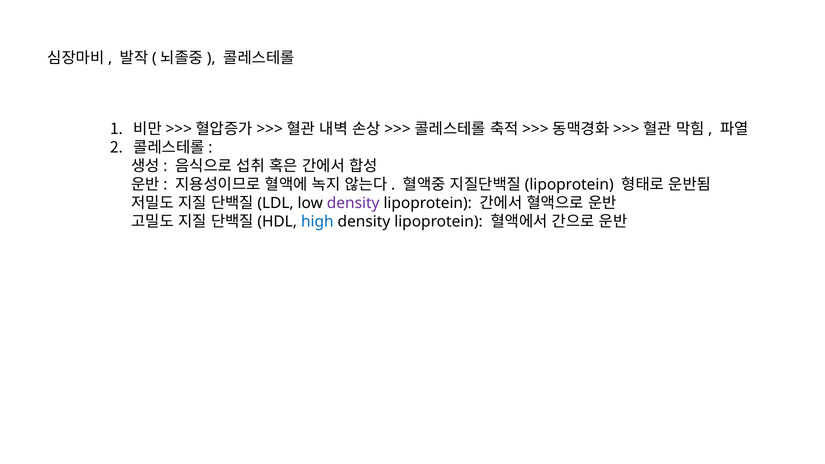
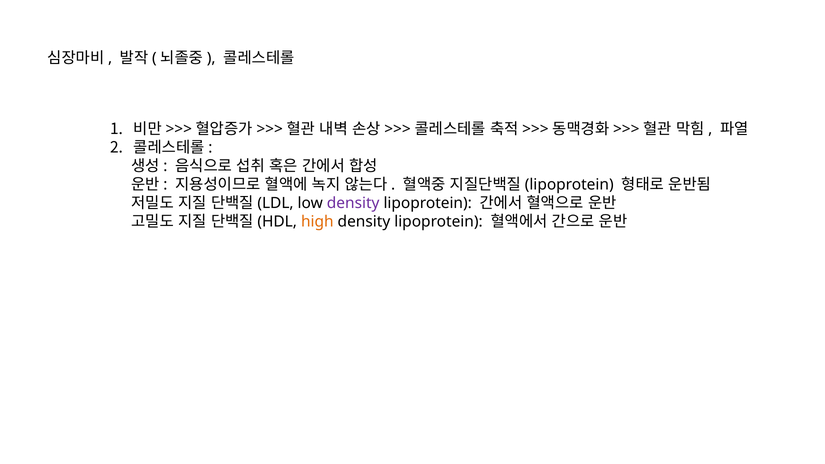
high colour: blue -> orange
